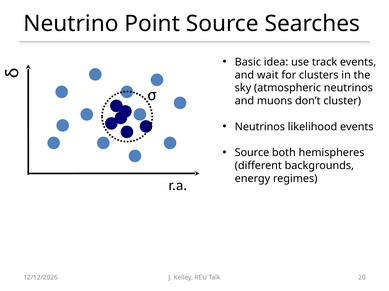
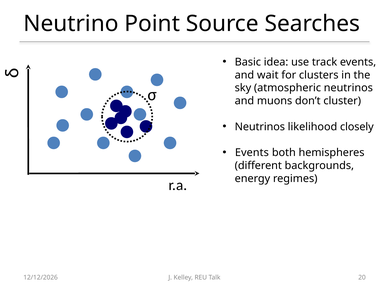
likelihood events: events -> closely
Source at (252, 153): Source -> Events
